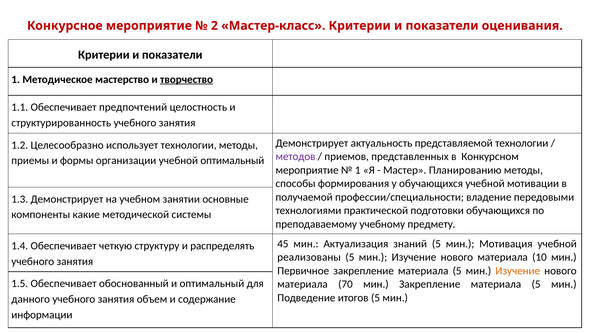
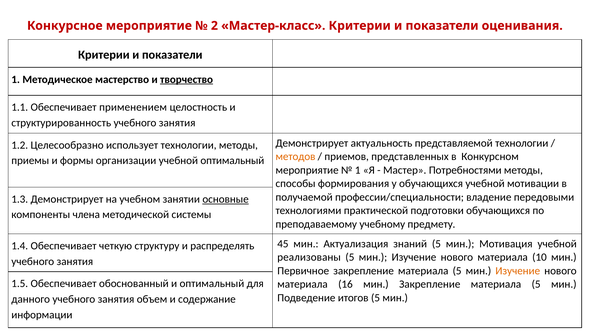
предпочтений: предпочтений -> применением
методов colour: purple -> orange
Планированию: Планированию -> Потребностями
основные underline: none -> present
какие: какие -> члена
70: 70 -> 16
